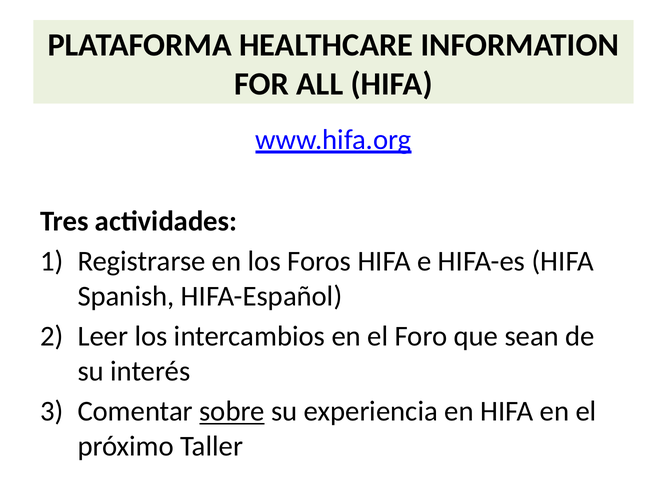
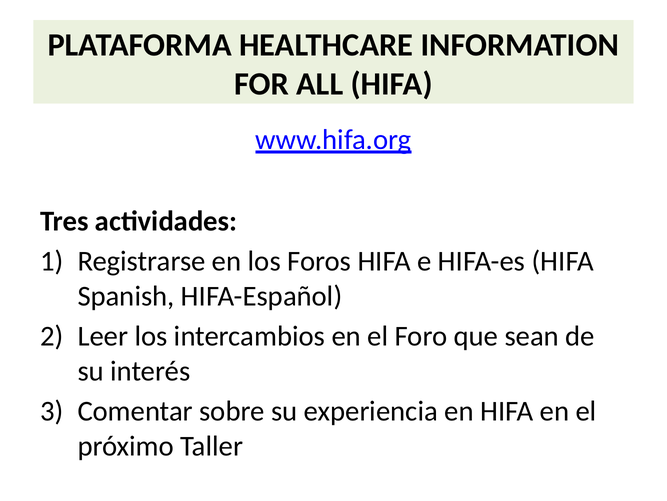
sobre underline: present -> none
